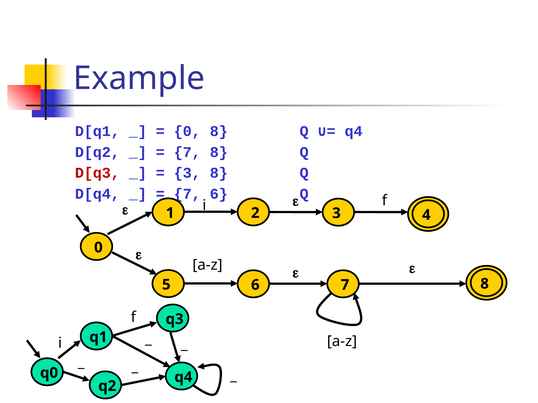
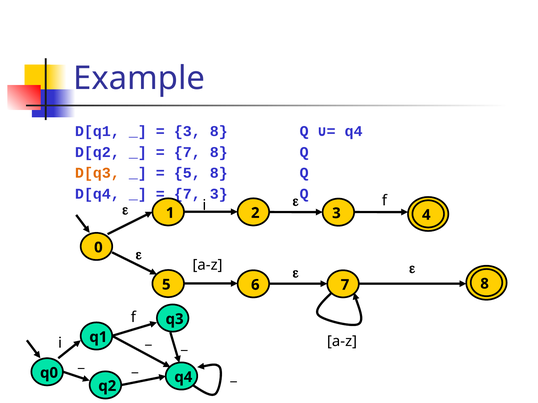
0 at (187, 131): 0 -> 3
D[q3 colour: red -> orange
3 at (187, 173): 3 -> 5
6 at (219, 194): 6 -> 3
